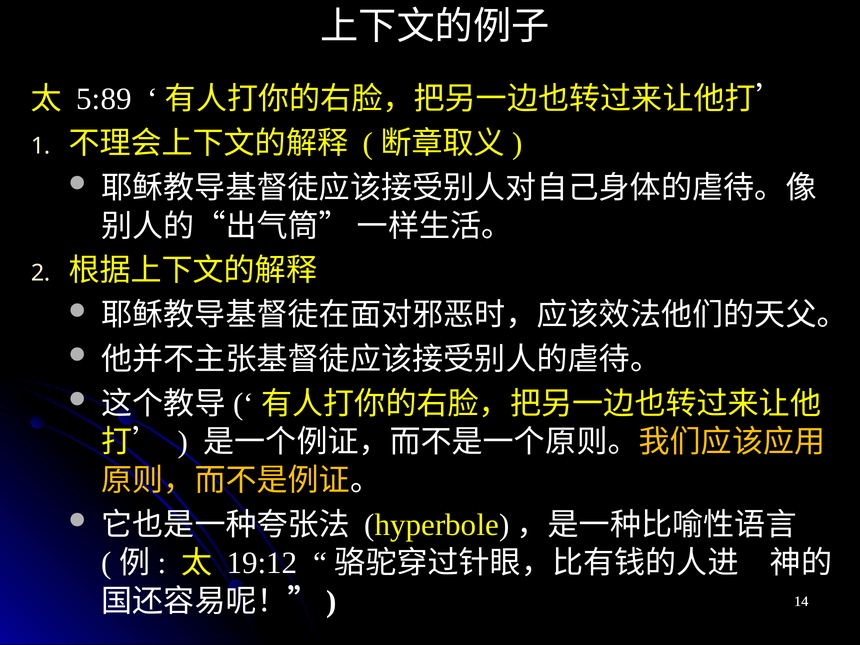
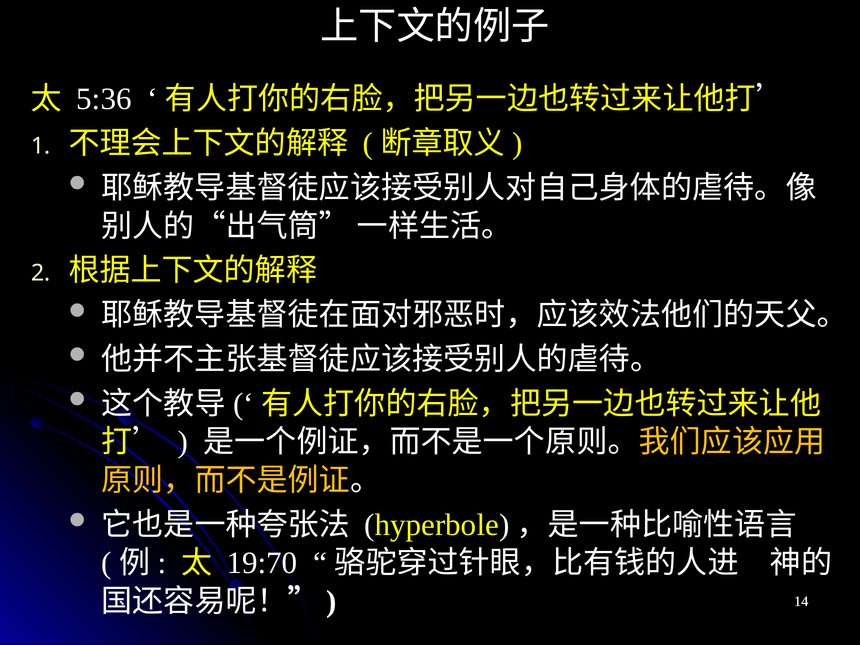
5:89: 5:89 -> 5:36
19:12: 19:12 -> 19:70
